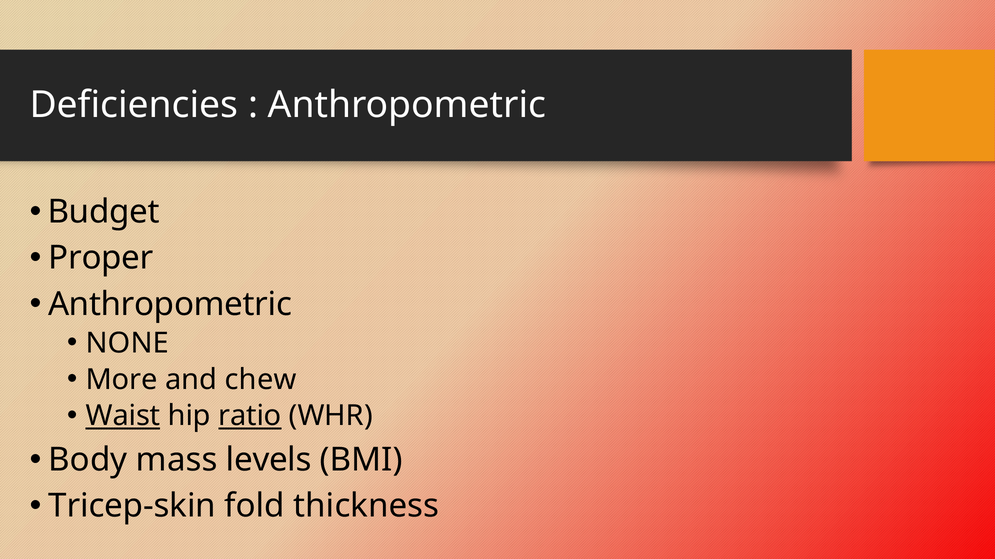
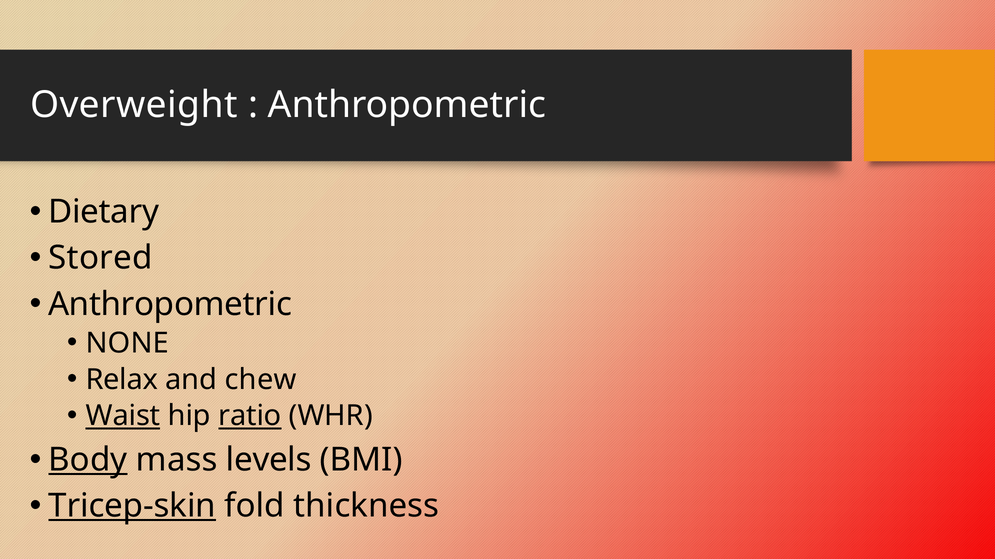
Deficiencies: Deficiencies -> Overweight
Budget: Budget -> Dietary
Proper: Proper -> Stored
More: More -> Relax
Body underline: none -> present
Tricep-skin underline: none -> present
